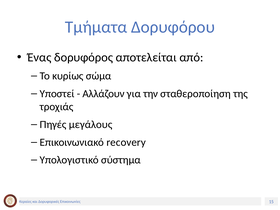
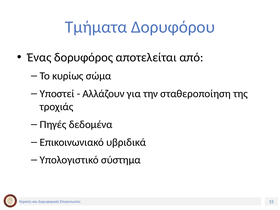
μεγάλους: μεγάλους -> δεδομένα
recovery: recovery -> υβριδικά
